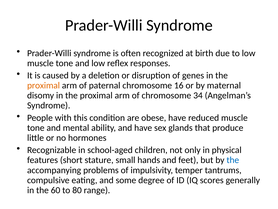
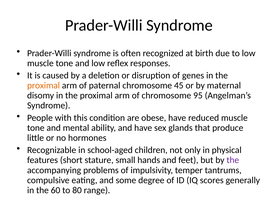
16: 16 -> 45
34: 34 -> 95
the at (233, 160) colour: blue -> purple
